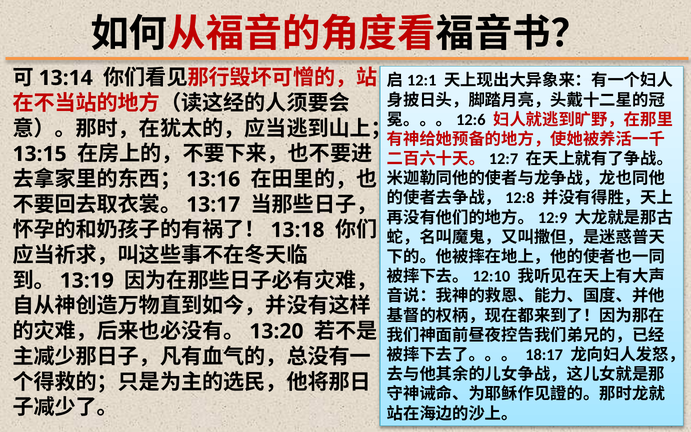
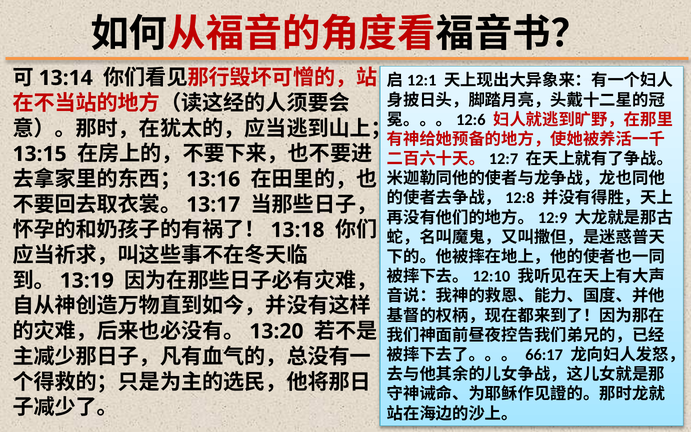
18:17: 18:17 -> 66:17
